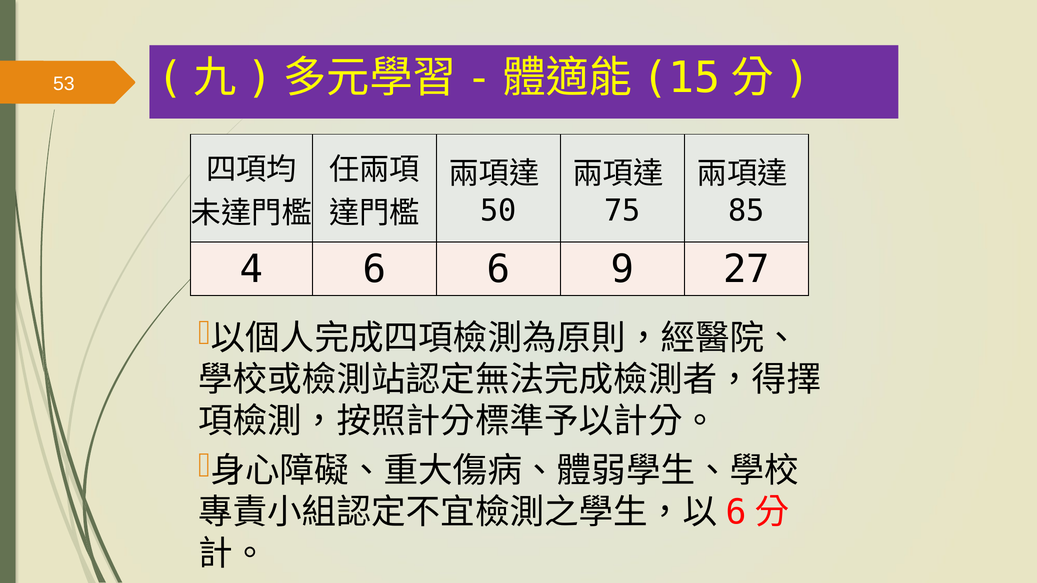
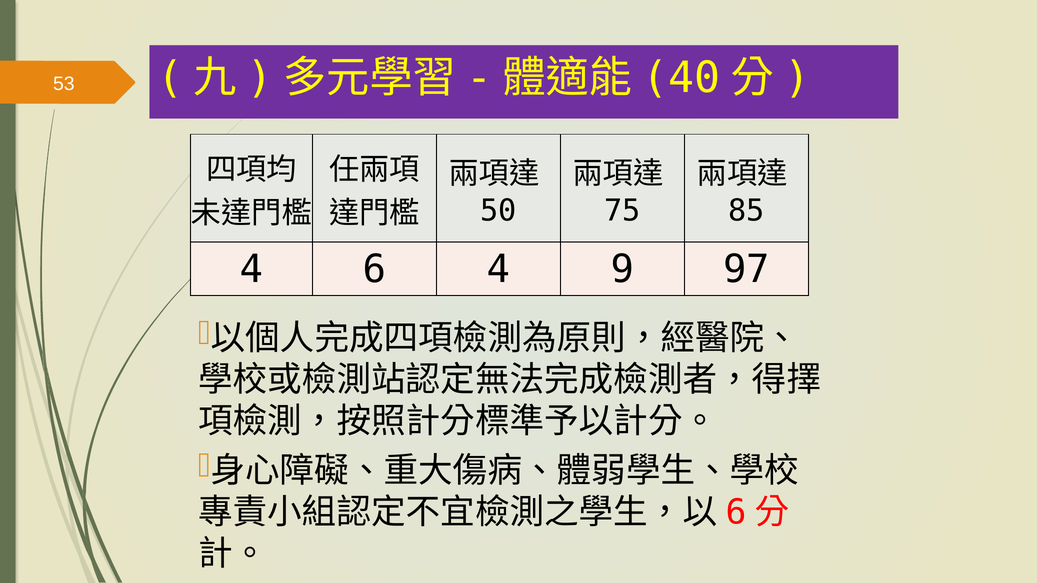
15: 15 -> 40
6 6: 6 -> 4
27: 27 -> 97
